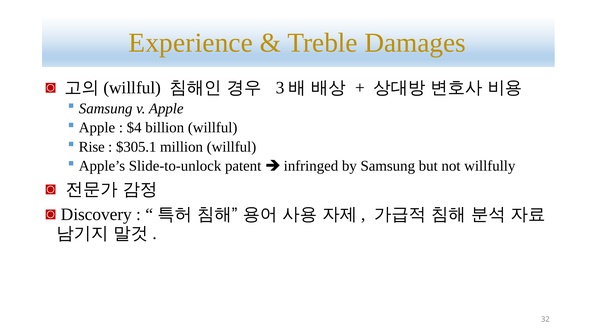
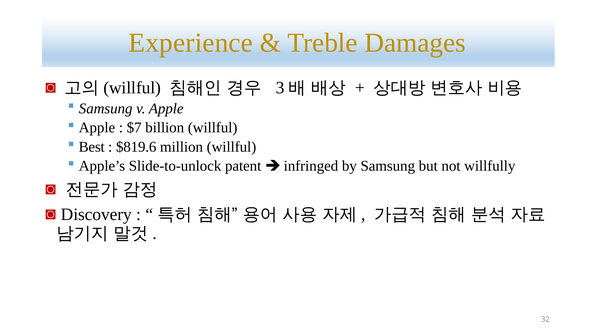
$4: $4 -> $7
Rise: Rise -> Best
$305.1: $305.1 -> $819.6
